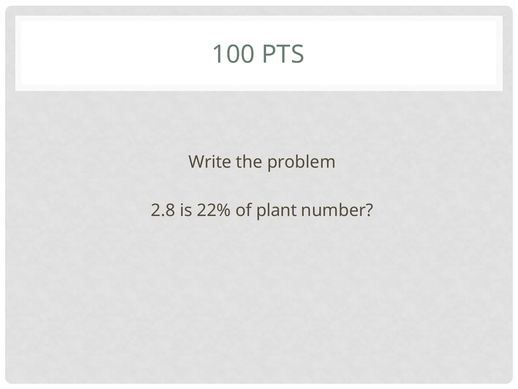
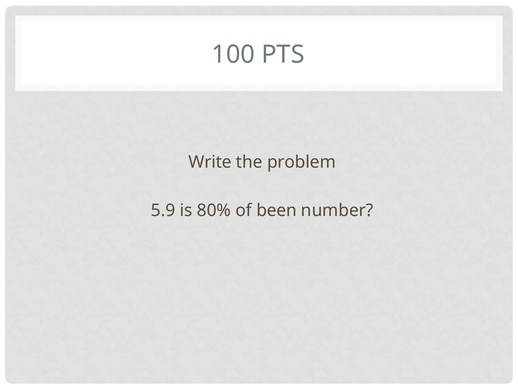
2.8: 2.8 -> 5.9
22%: 22% -> 80%
plant: plant -> been
